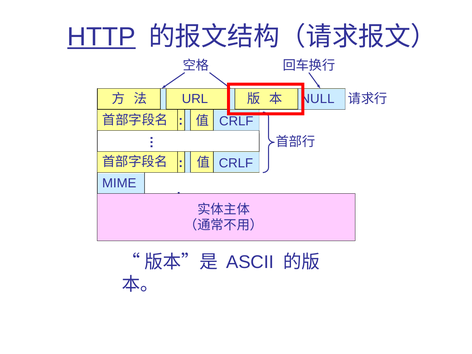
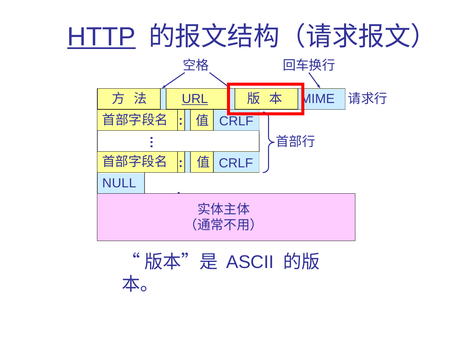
NULL: NULL -> MIME
URL underline: none -> present
MIME: MIME -> NULL
